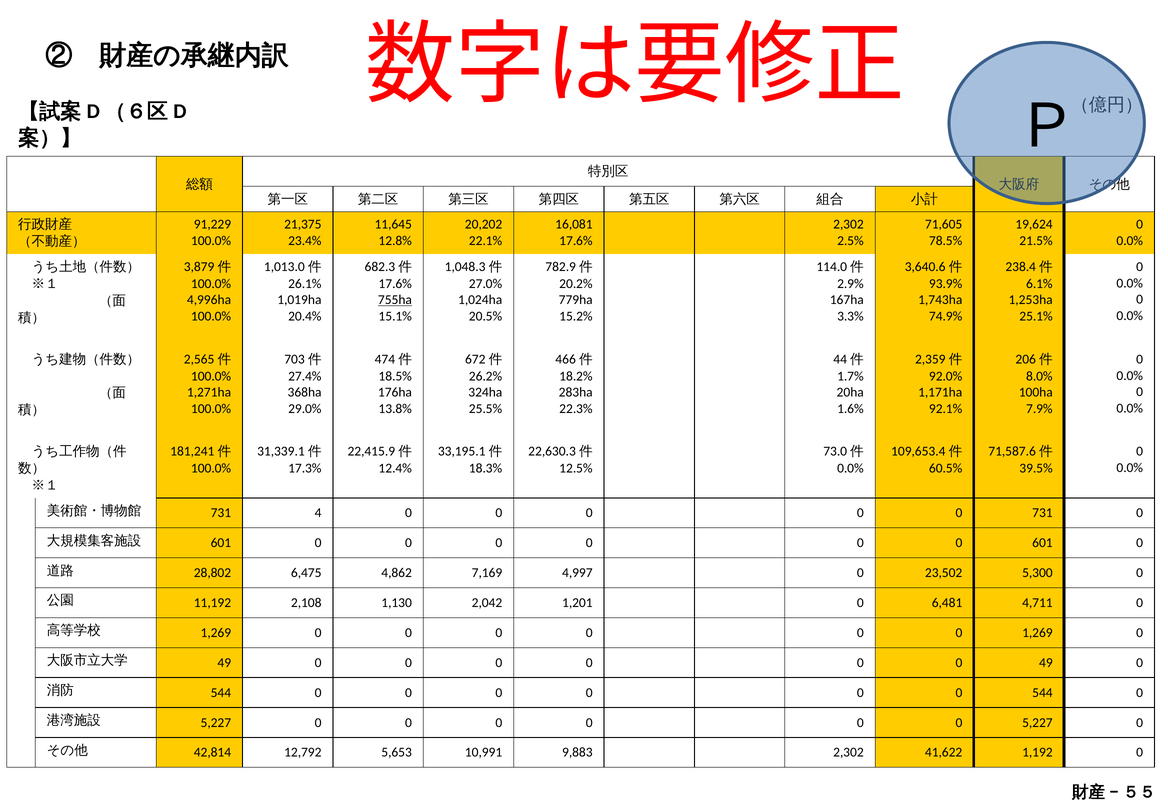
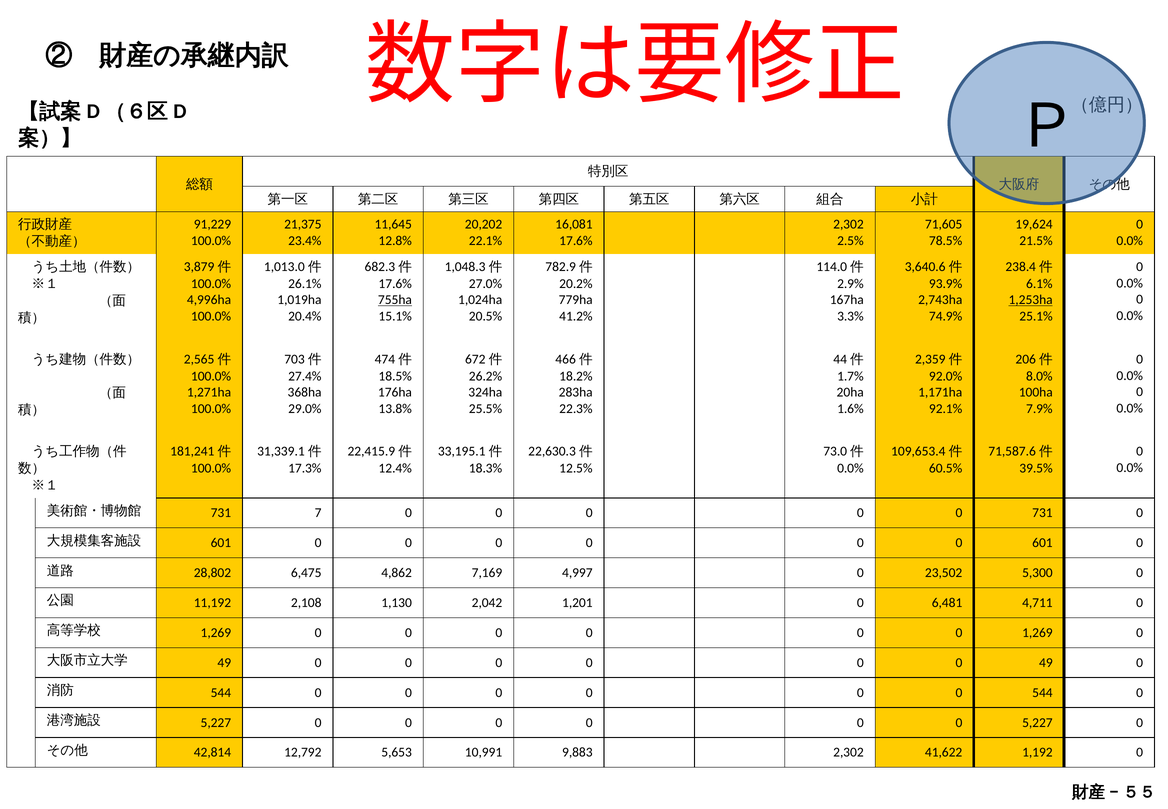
1,743ha: 1,743ha -> 2,743ha
1,253ha underline: none -> present
15.2%: 15.2% -> 41.2%
4: 4 -> 7
